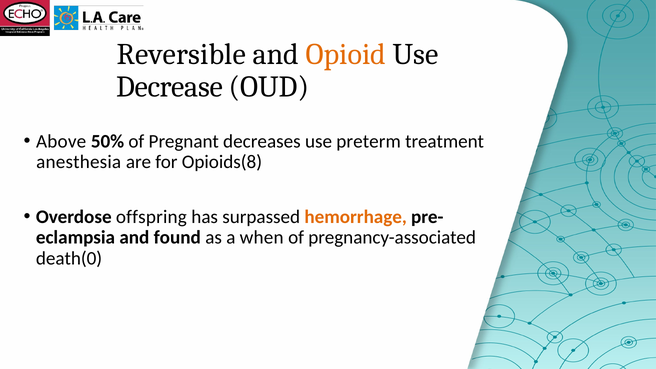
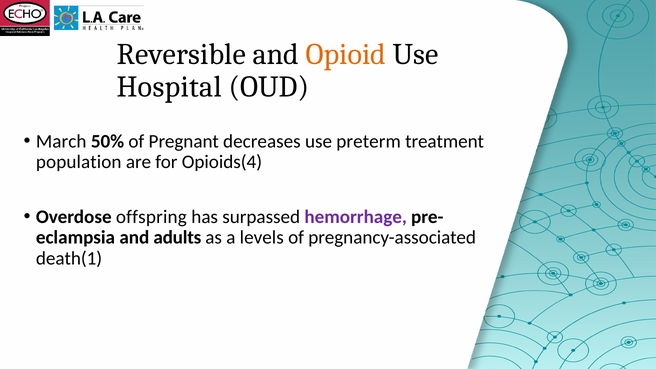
Decrease: Decrease -> Hospital
Above: Above -> March
anesthesia: anesthesia -> population
Opioids(8: Opioids(8 -> Opioids(4
hemorrhage colour: orange -> purple
found: found -> adults
when: when -> levels
death(0: death(0 -> death(1
